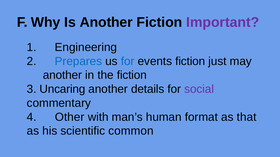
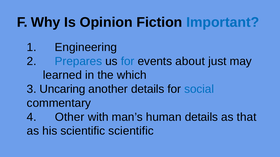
Is Another: Another -> Opinion
Important colour: purple -> blue
events fiction: fiction -> about
another at (62, 75): another -> learned
the fiction: fiction -> which
social colour: purple -> blue
human format: format -> details
scientific common: common -> scientific
